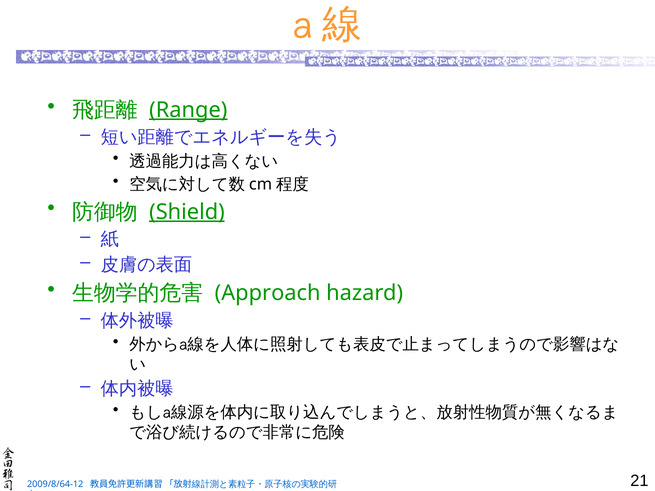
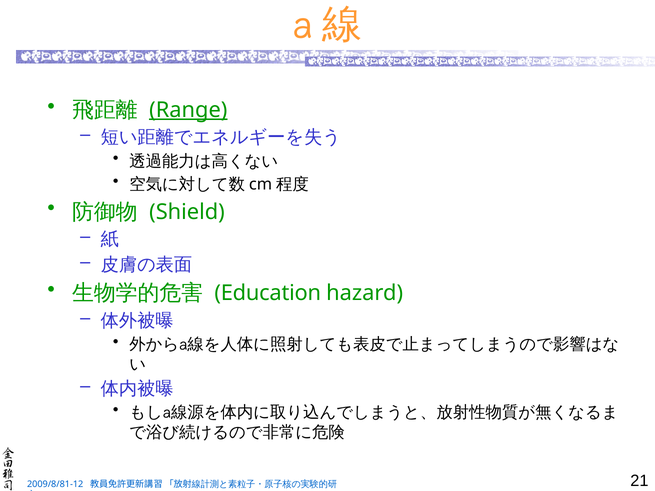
Shield underline: present -> none
Approach: Approach -> Education
2009/8/64-12: 2009/8/64-12 -> 2009/8/81-12
